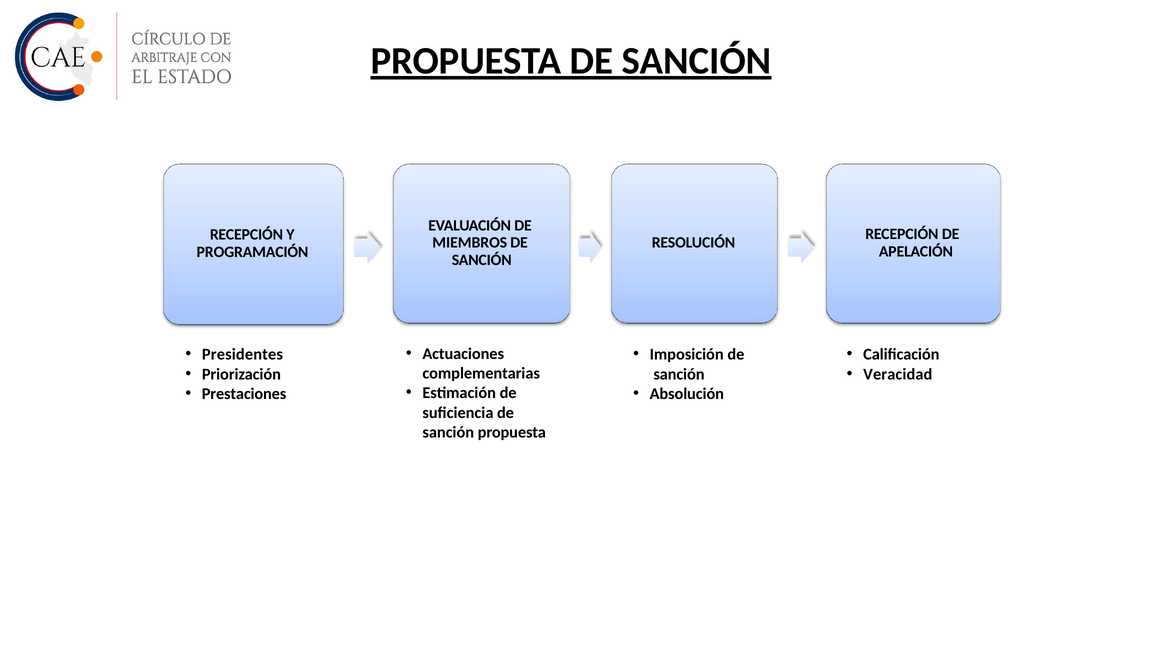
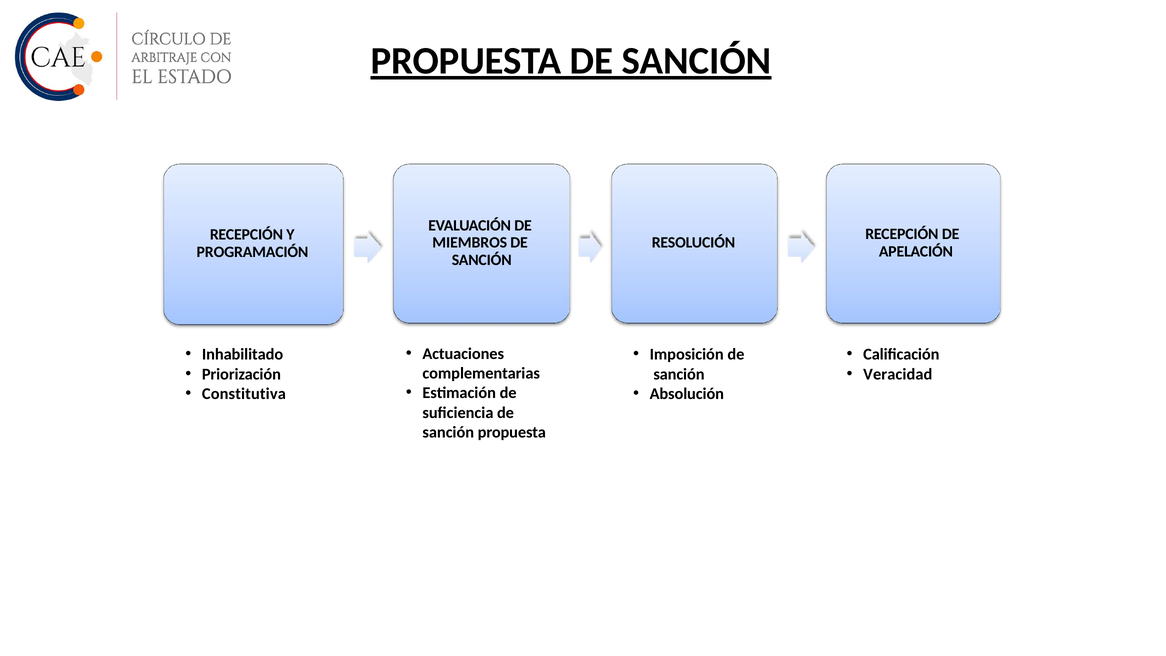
Presidentes: Presidentes -> Inhabilitado
Prestaciones: Prestaciones -> Constitutiva
